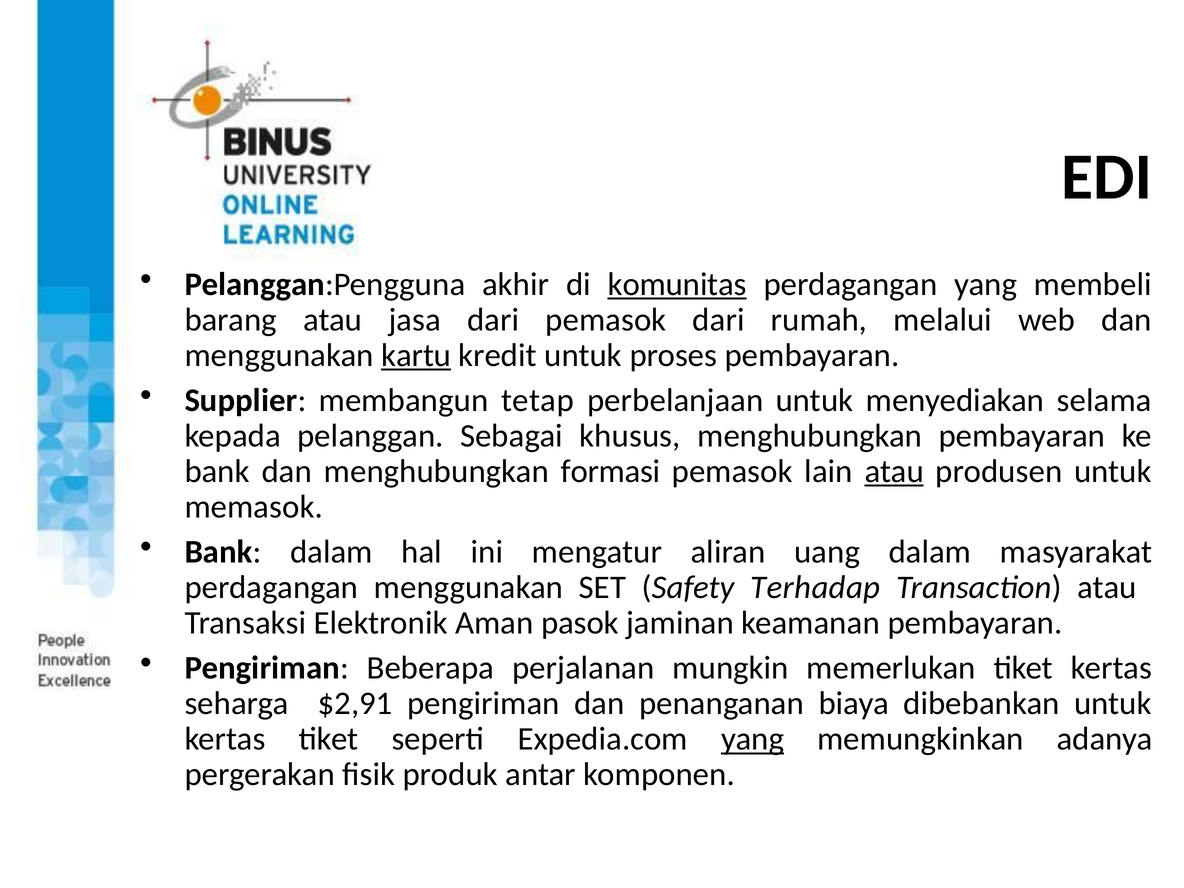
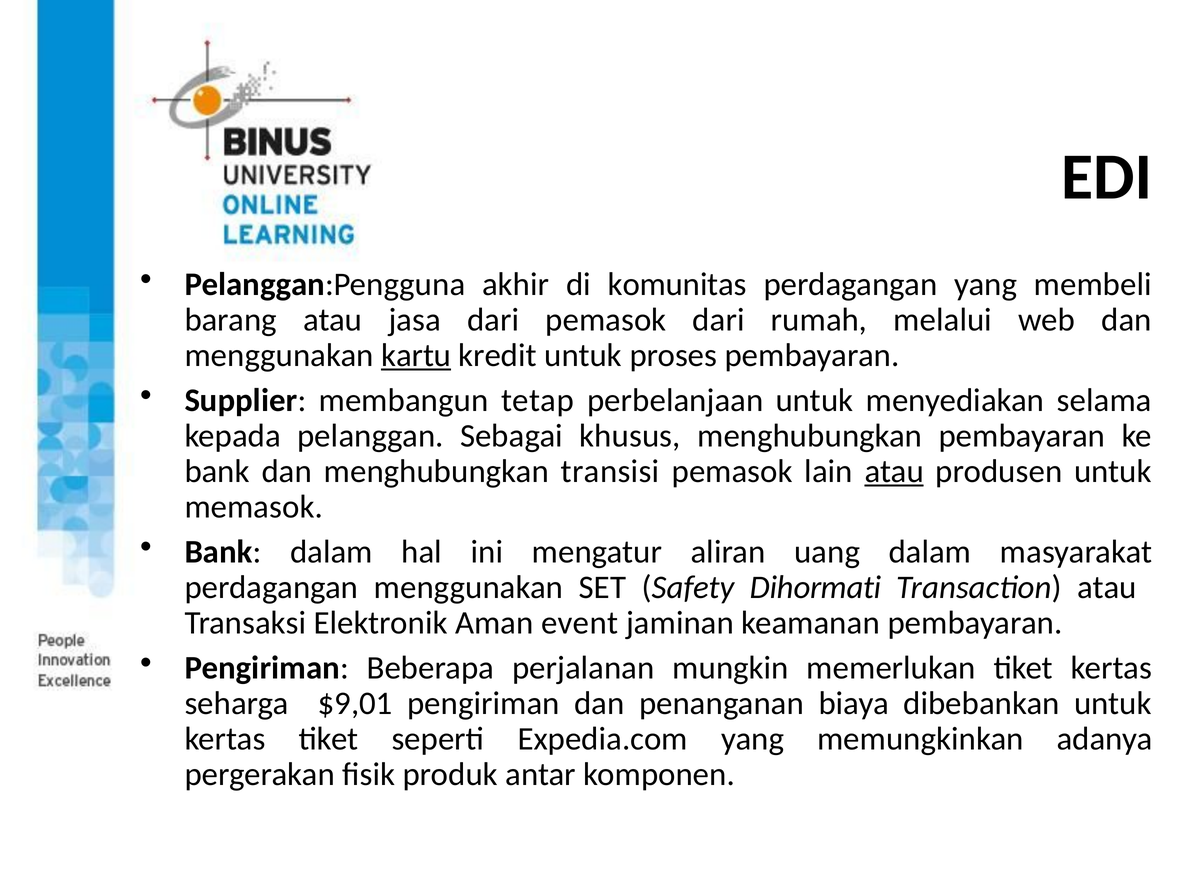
komunitas underline: present -> none
formasi: formasi -> transisi
Terhadap: Terhadap -> Dihormati
pasok: pasok -> event
$2,91: $2,91 -> $9,01
yang at (753, 739) underline: present -> none
